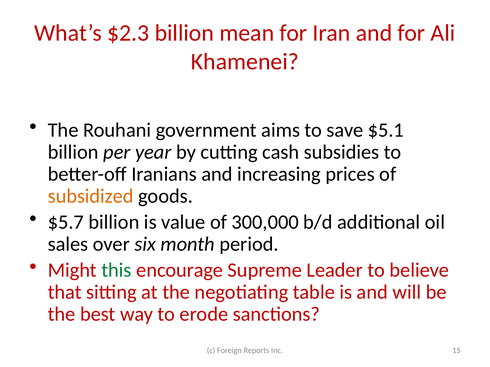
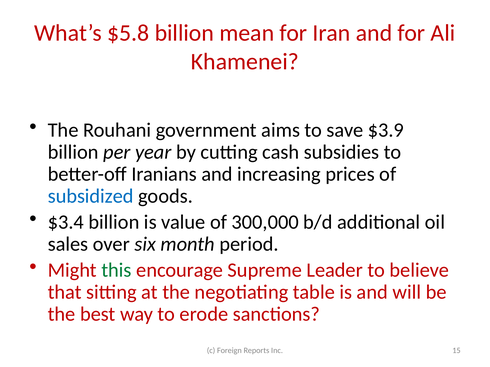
$2.3: $2.3 -> $5.8
$5.1: $5.1 -> $3.9
subsidized colour: orange -> blue
$5.7: $5.7 -> $3.4
